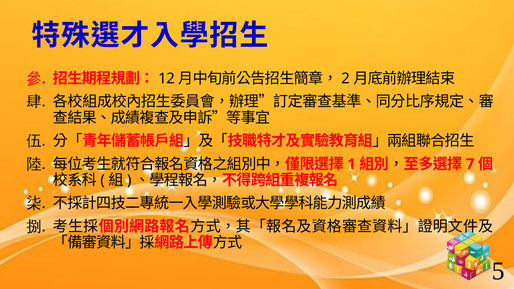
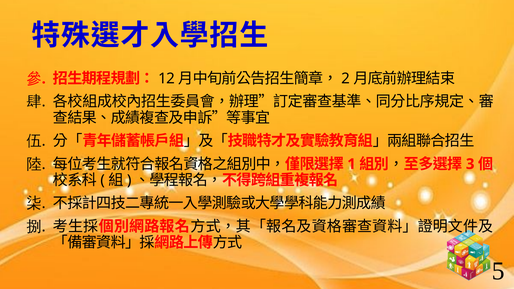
7: 7 -> 3
